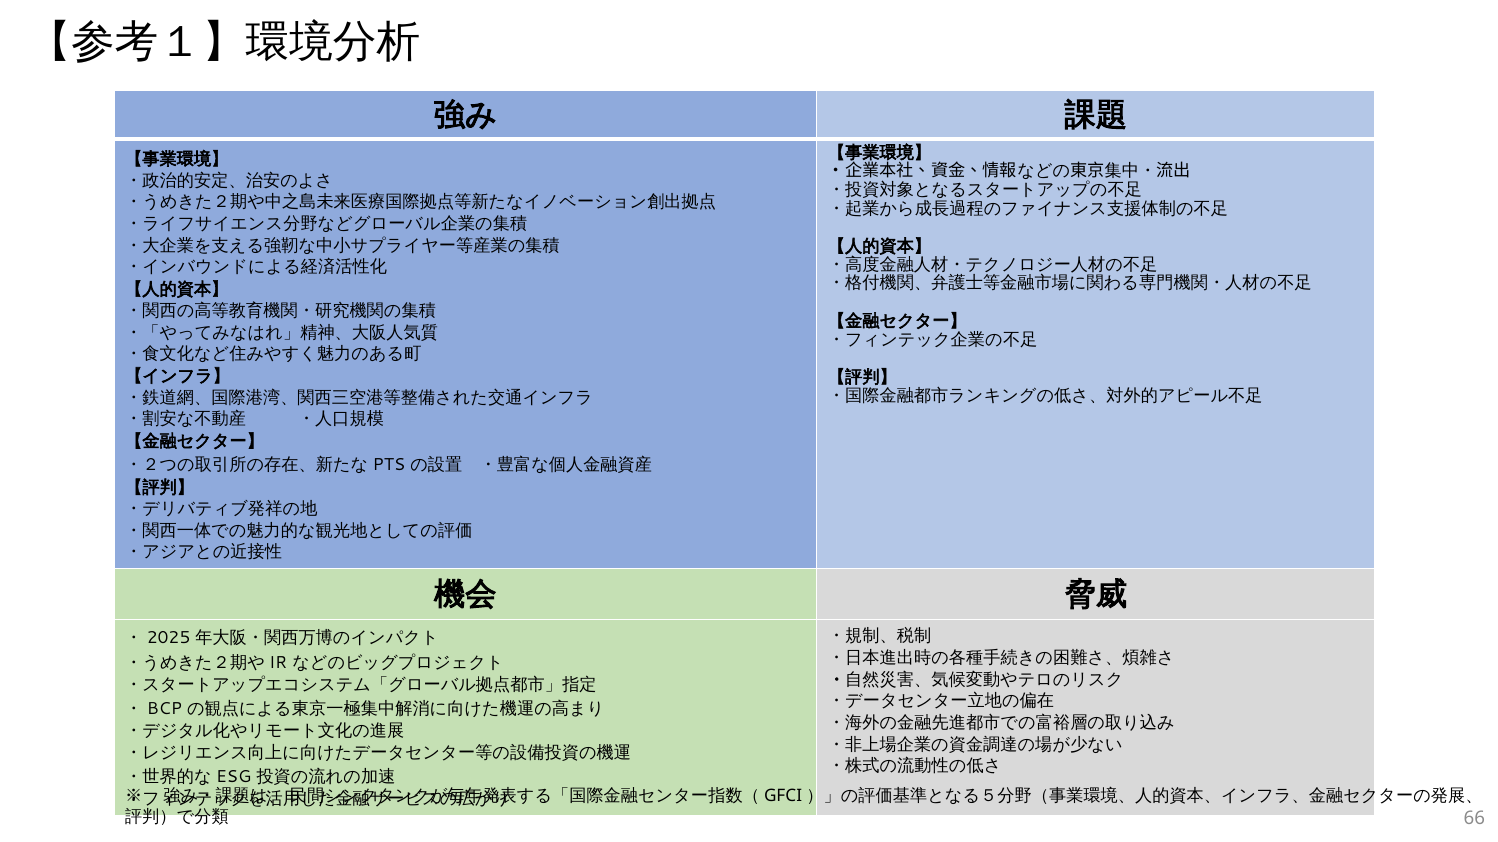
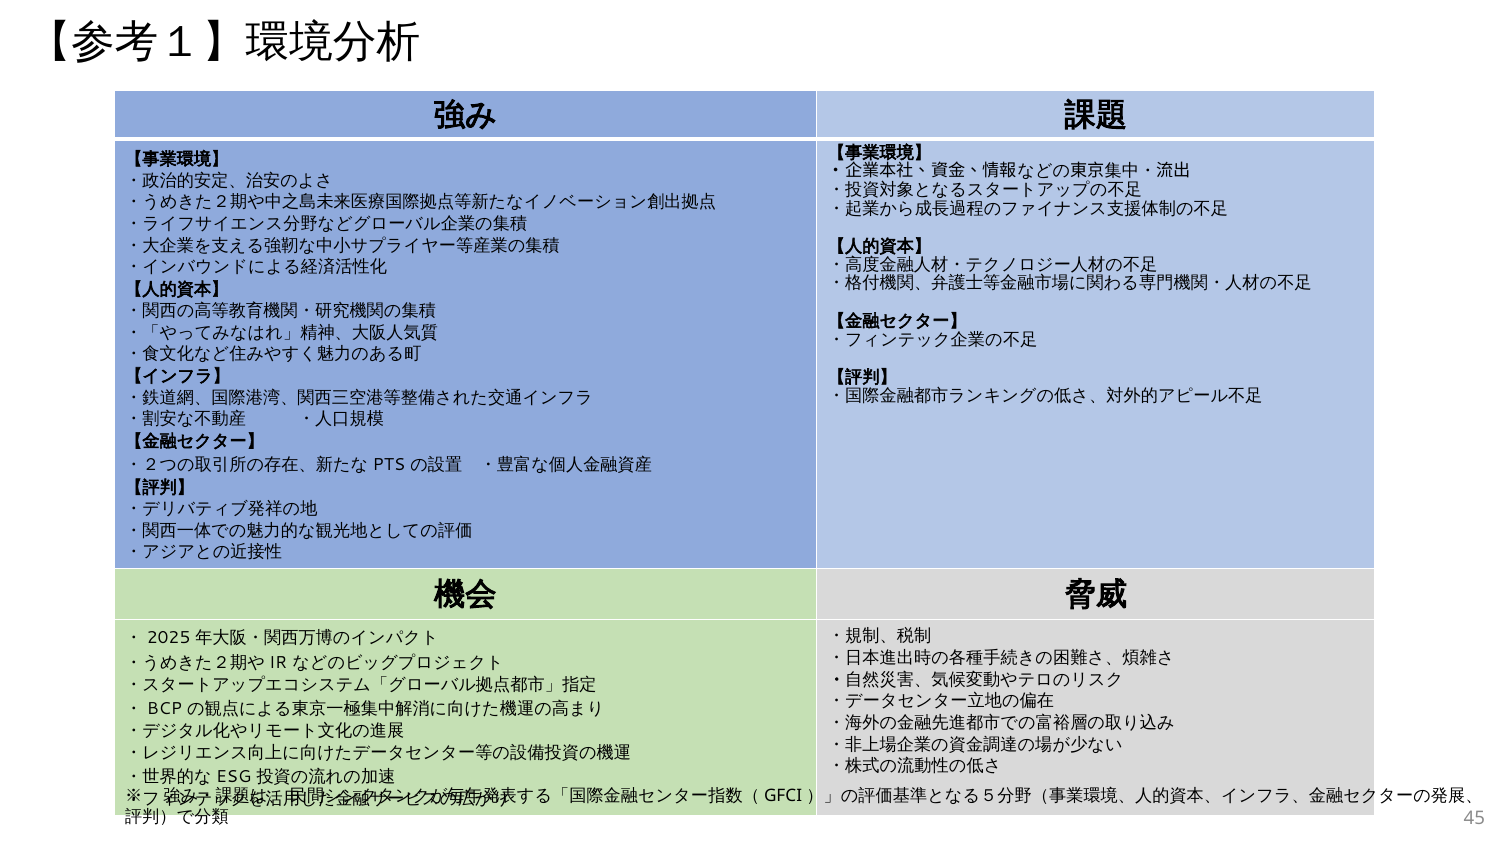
66: 66 -> 45
